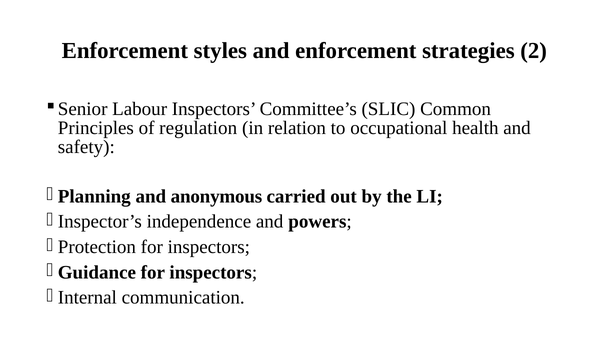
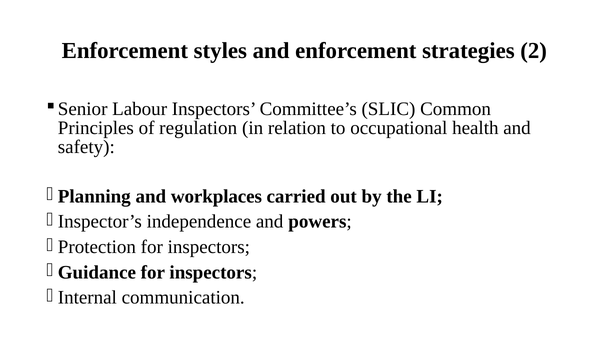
anonymous: anonymous -> workplaces
